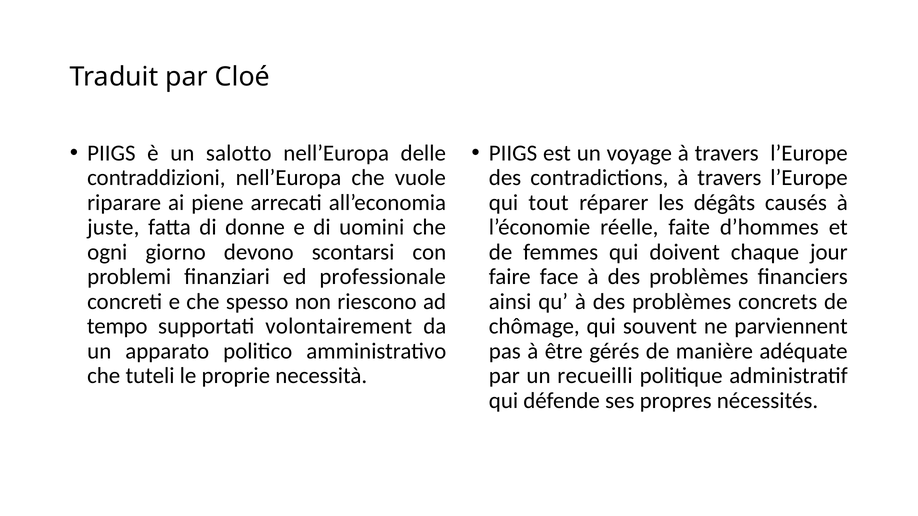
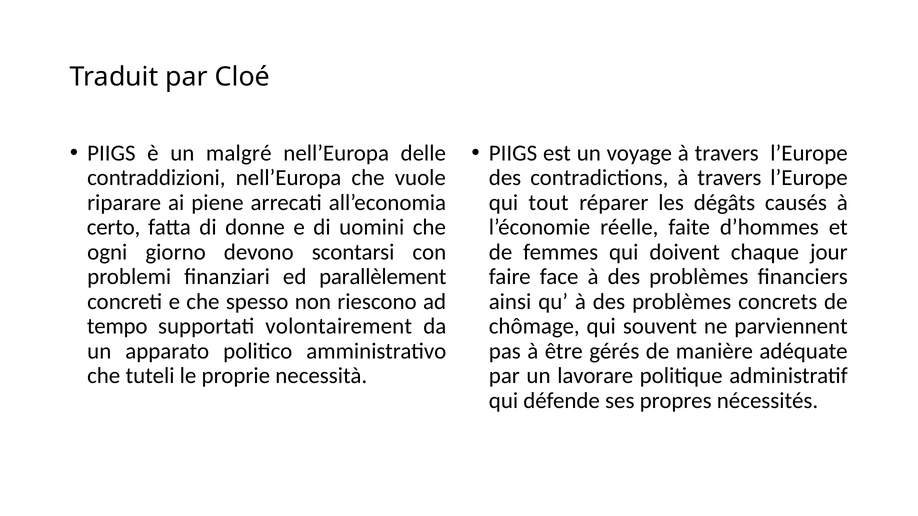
salotto: salotto -> malgré
juste: juste -> certo
professionale: professionale -> parallèlement
recueilli: recueilli -> lavorare
